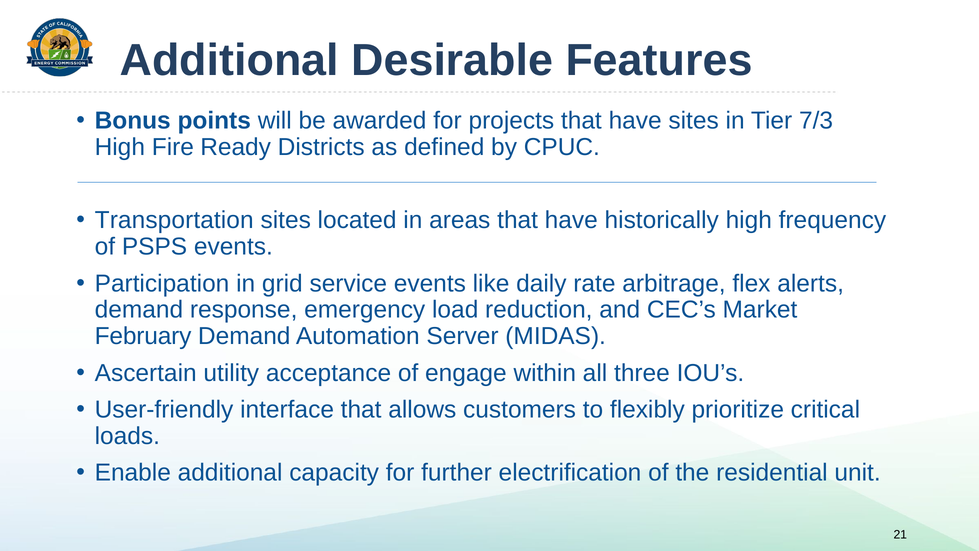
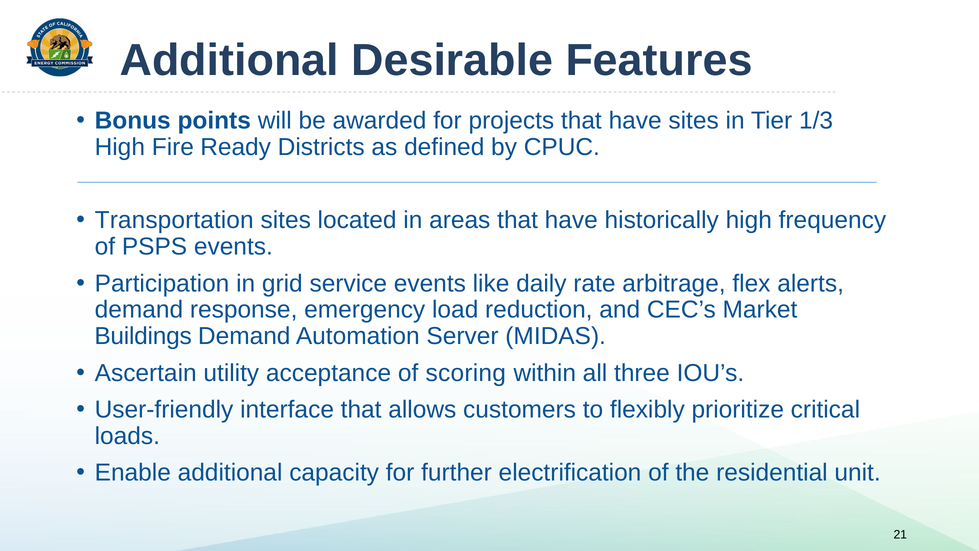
7/3: 7/3 -> 1/3
February: February -> Buildings
engage: engage -> scoring
